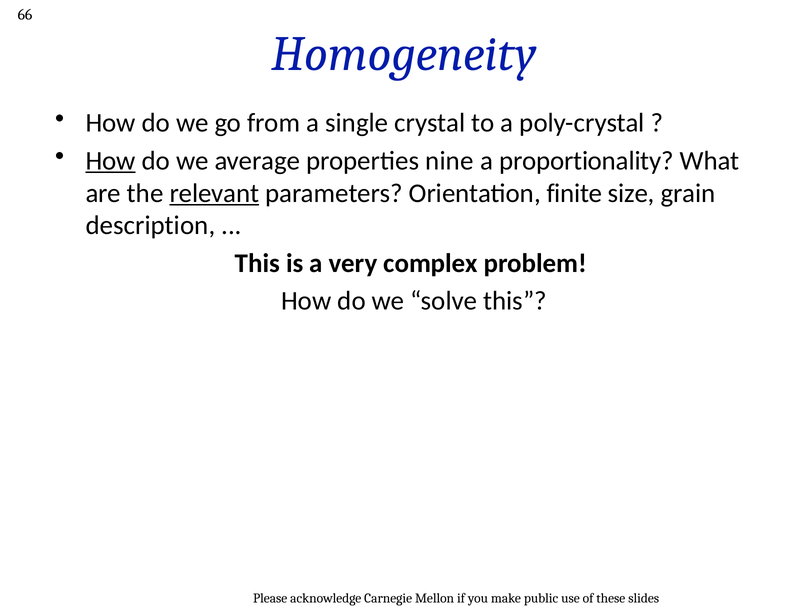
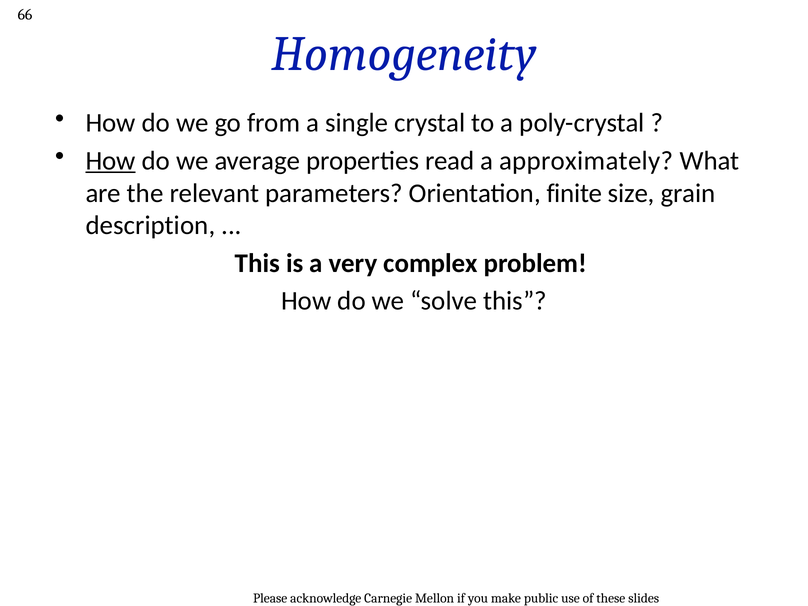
nine: nine -> read
proportionality: proportionality -> approximately
relevant underline: present -> none
